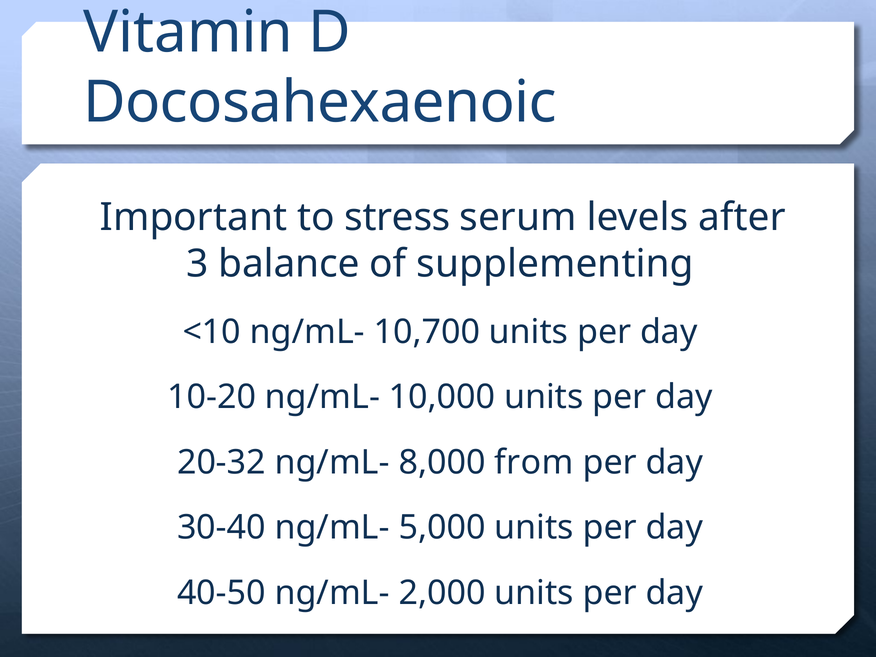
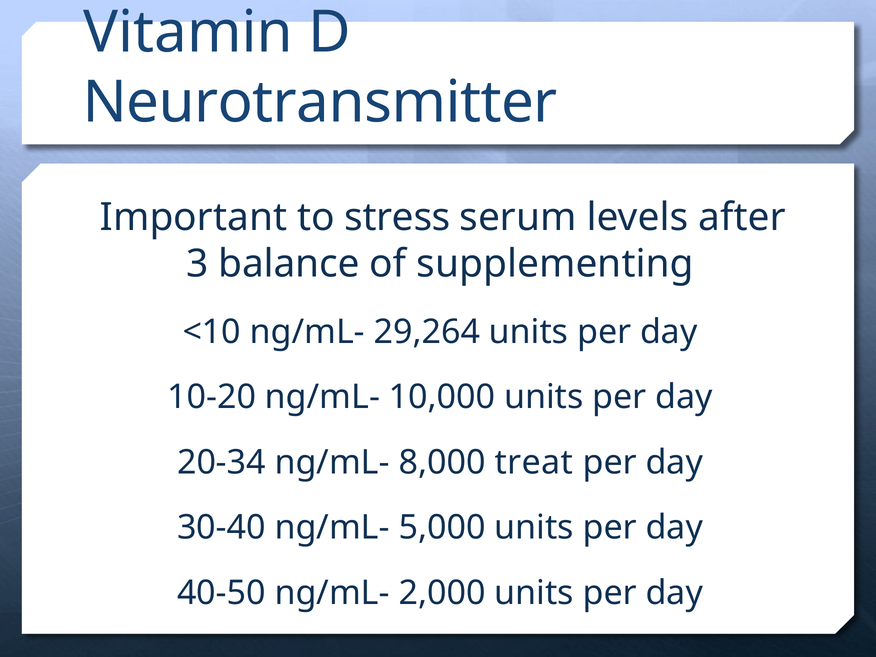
Docosahexaenoic: Docosahexaenoic -> Neurotransmitter
10,700: 10,700 -> 29,264
20-32: 20-32 -> 20-34
from: from -> treat
